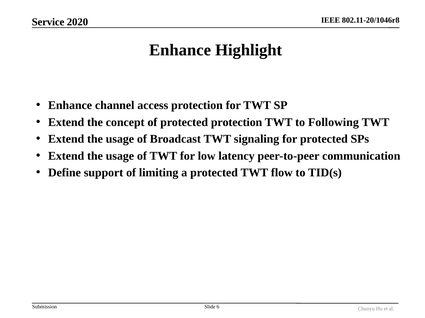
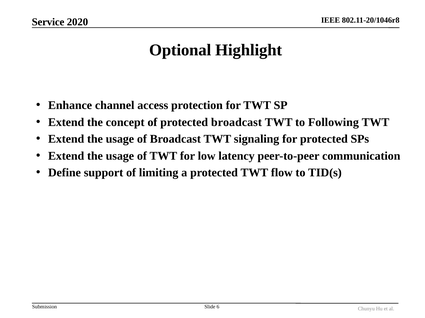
Enhance at (180, 50): Enhance -> Optional
protected protection: protection -> broadcast
